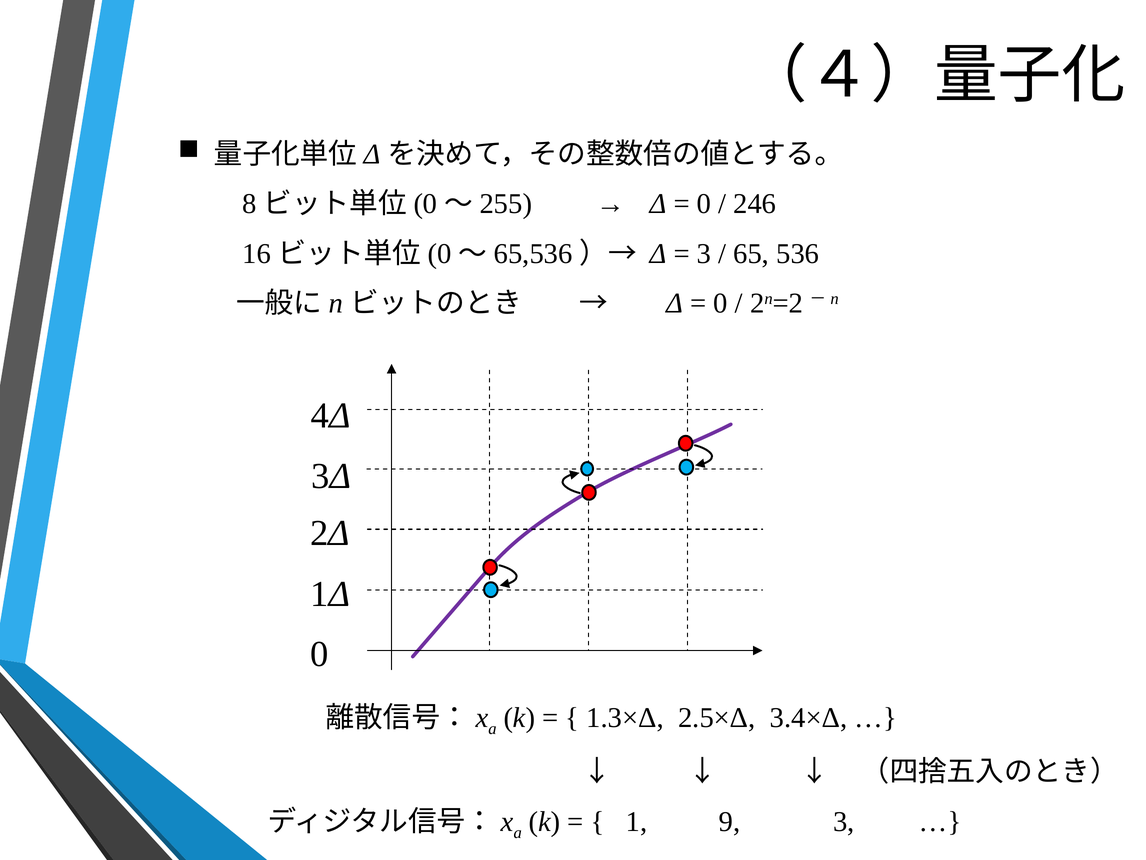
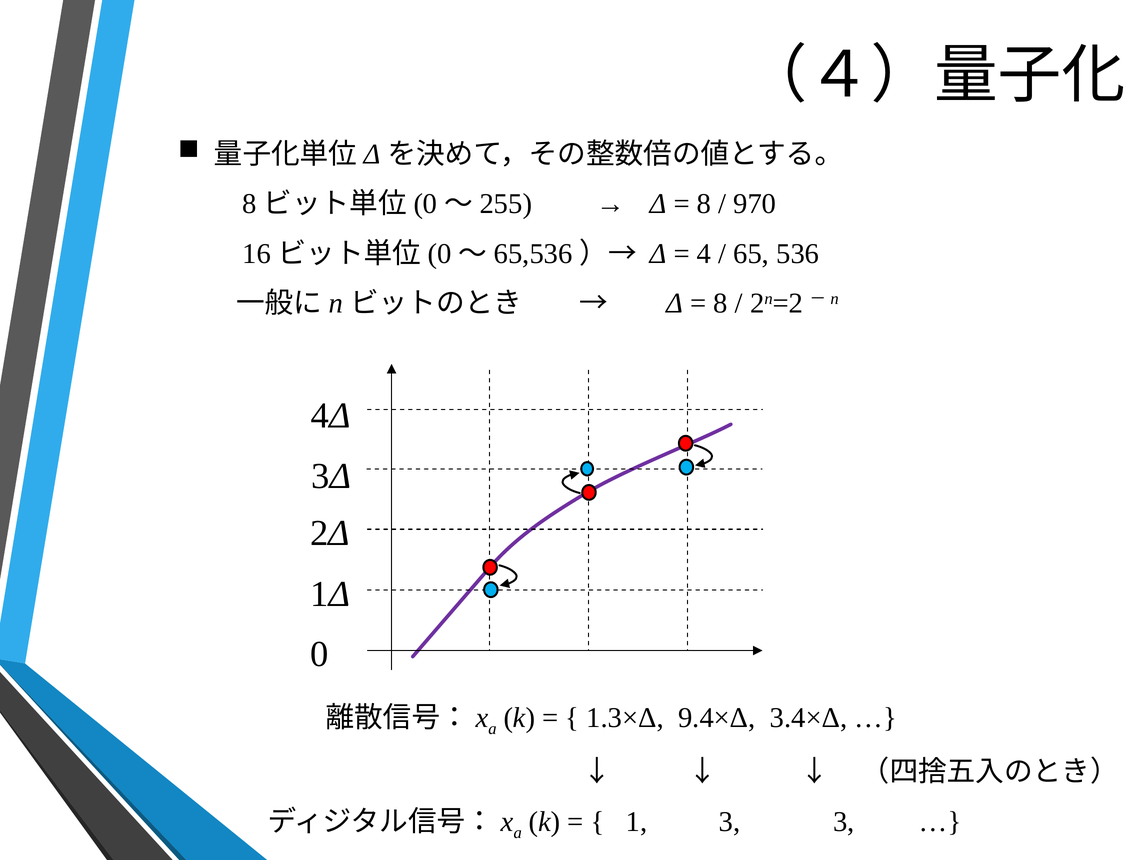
0 at (704, 204): 0 -> 8
246: 246 -> 970
3 at (704, 254): 3 -> 4
0 at (721, 303): 0 -> 8
2.5×Δ: 2.5×Δ -> 9.4×Δ
1 9: 9 -> 3
